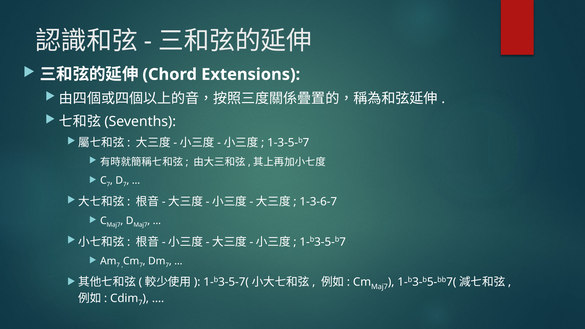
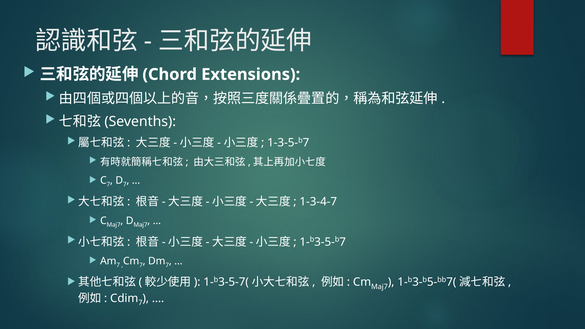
1-3-6-7: 1-3-6-7 -> 1-3-4-7
